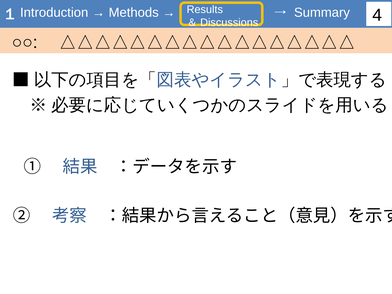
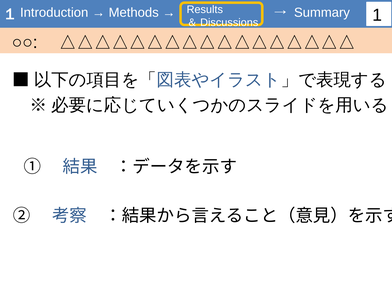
4: 4 -> 1
